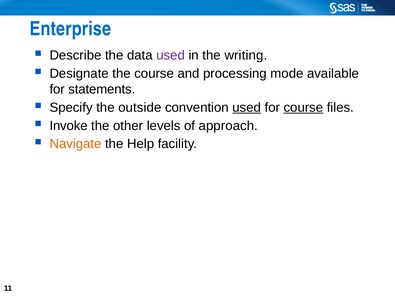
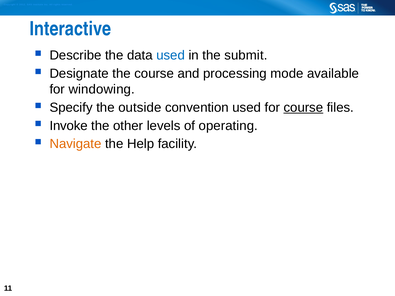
Enterprise: Enterprise -> Interactive
used at (171, 55) colour: purple -> blue
writing: writing -> submit
statements: statements -> windowing
used at (247, 108) underline: present -> none
approach: approach -> operating
